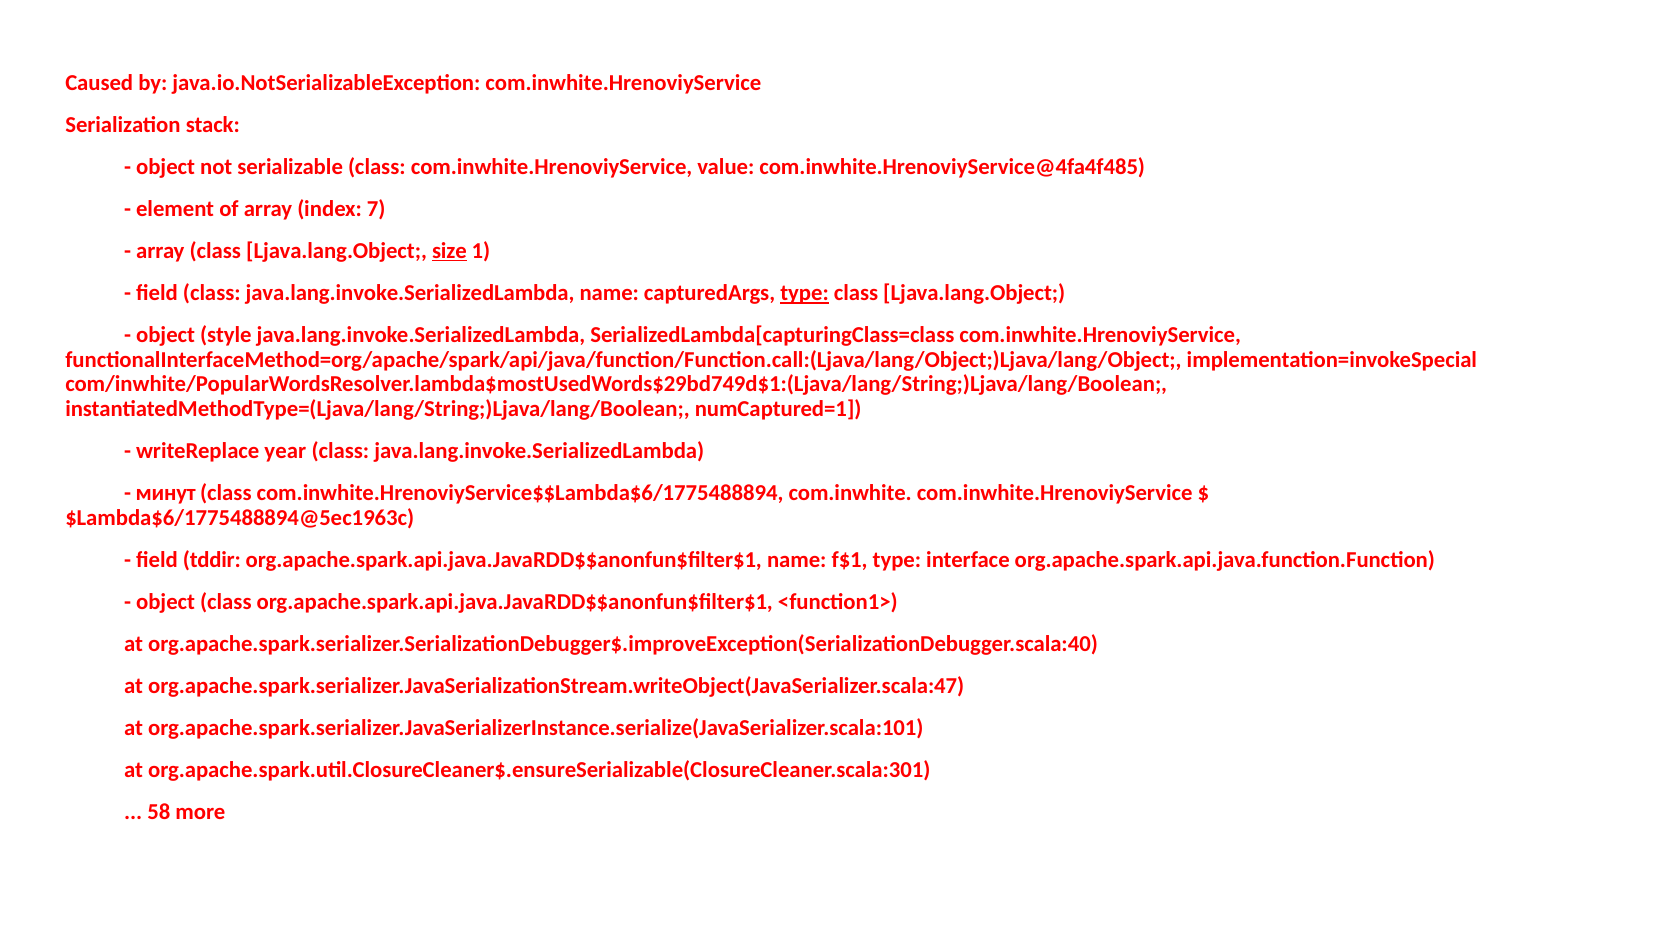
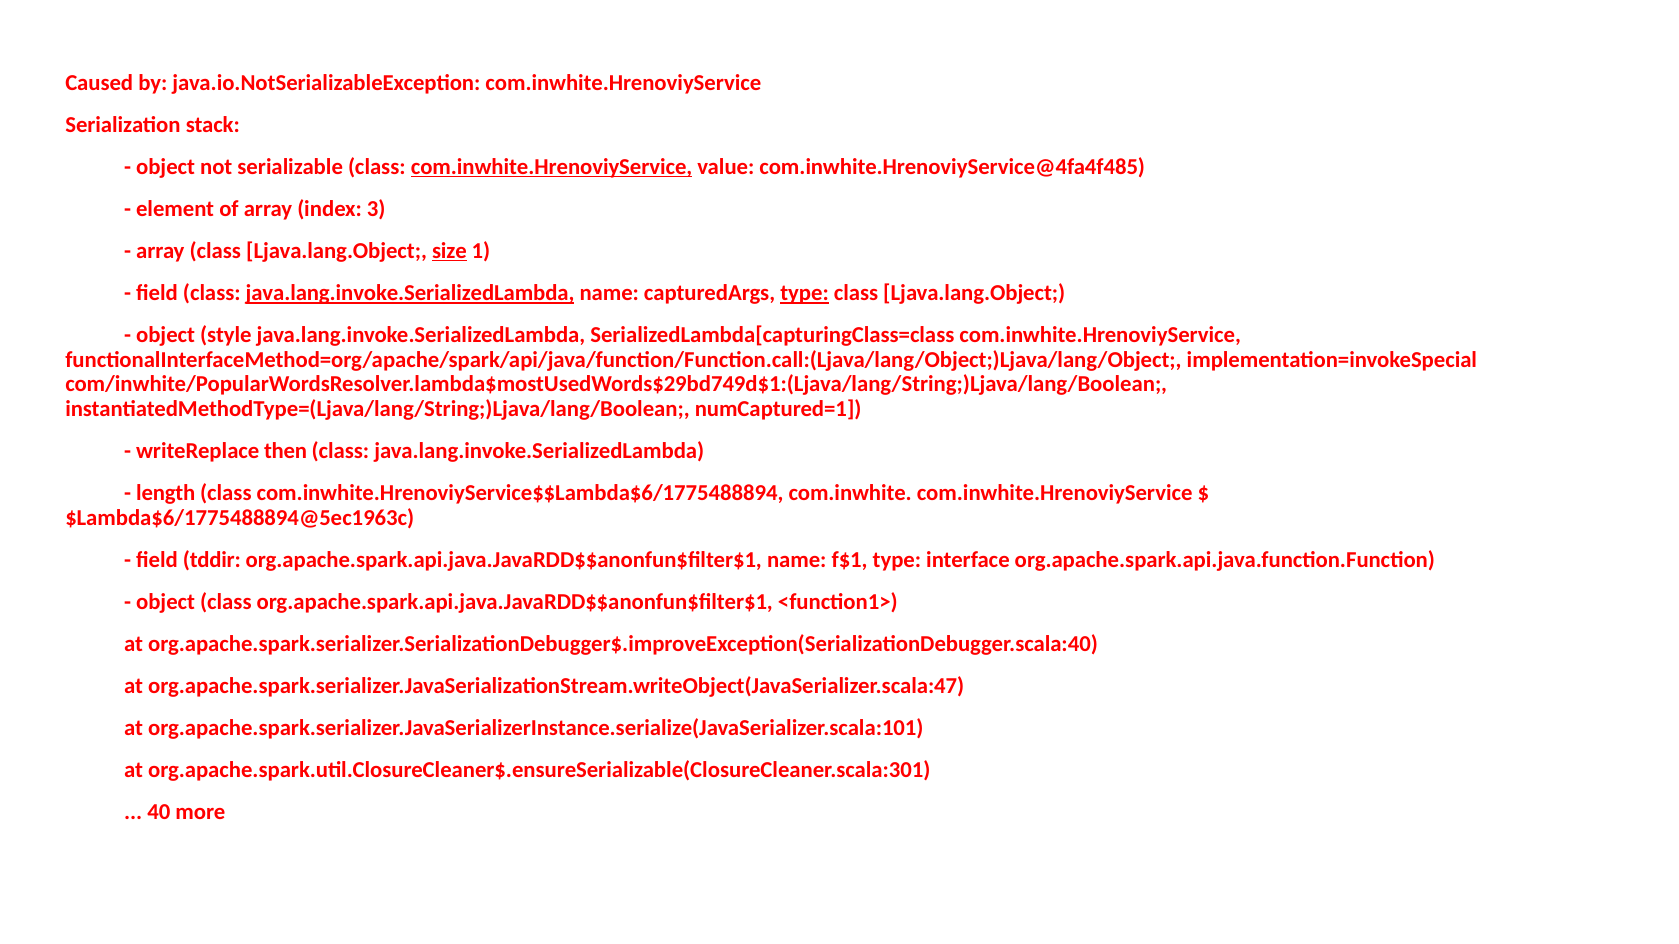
com.inwhite.HrenoviyService at (552, 167) underline: none -> present
7: 7 -> 3
java.lang.invoke.SerializedLambda at (410, 293) underline: none -> present
year: year -> then
минут: минут -> length
58: 58 -> 40
